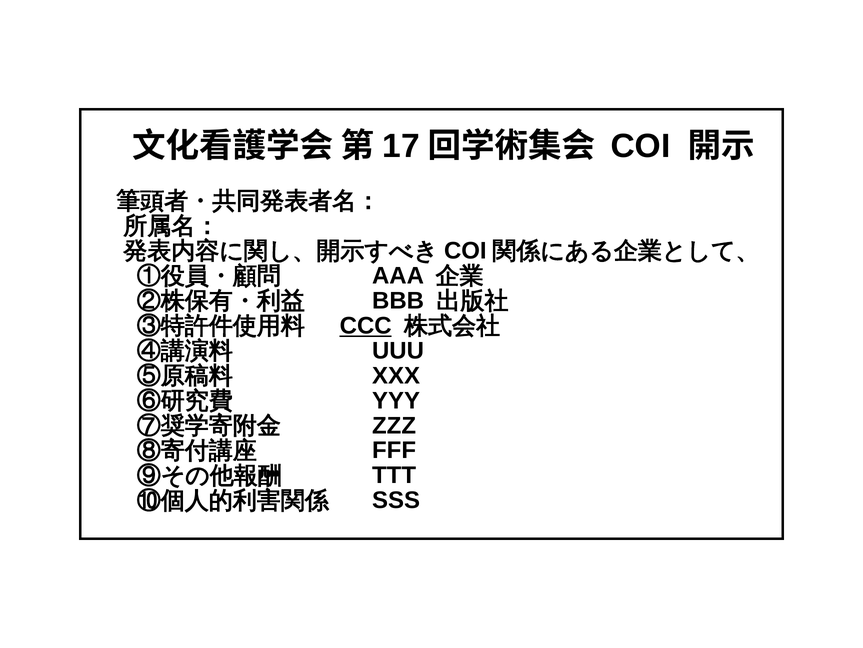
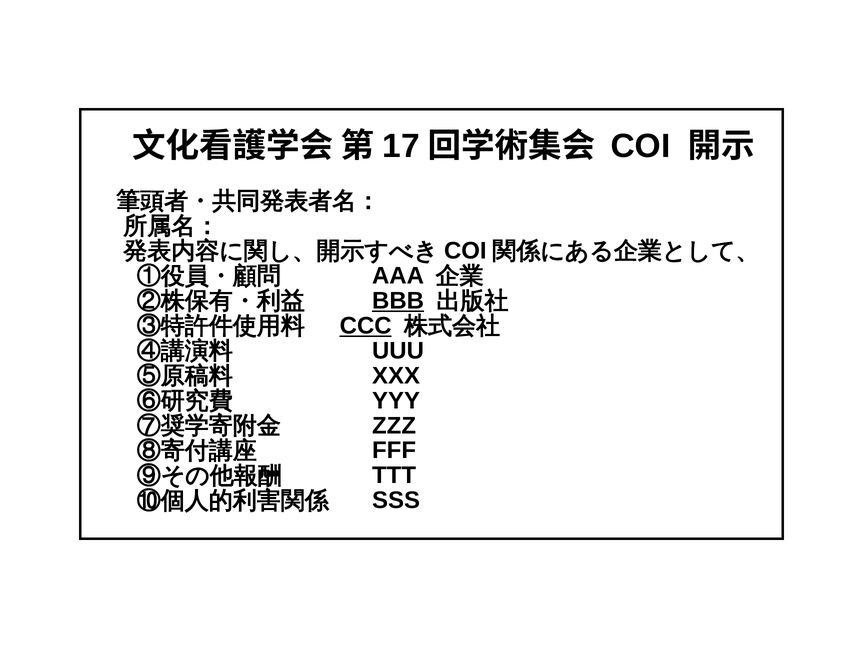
BBB underline: none -> present
